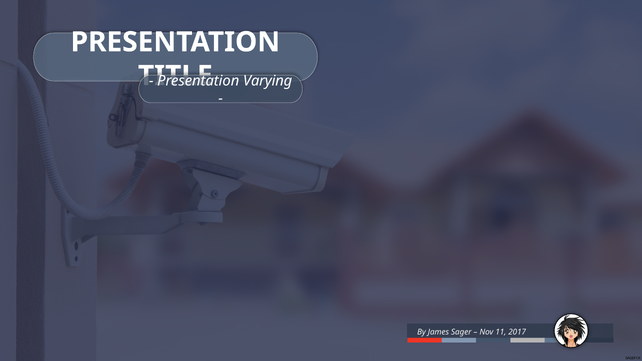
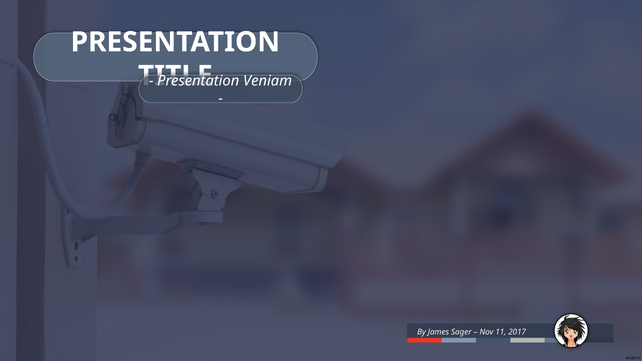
Varying: Varying -> Veniam
